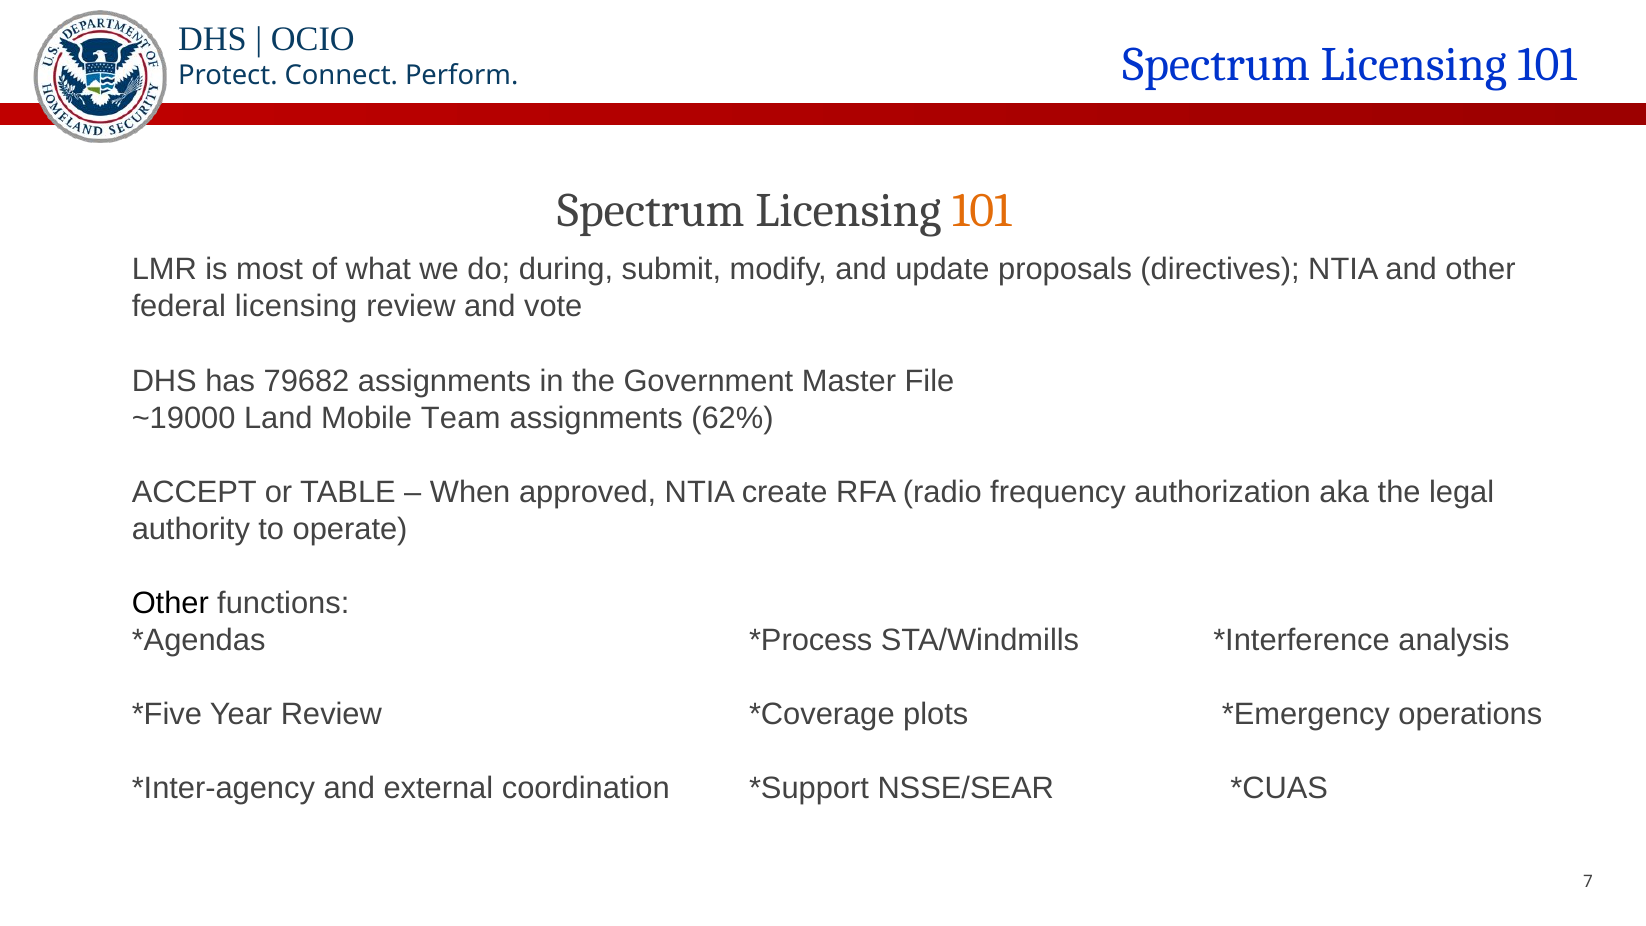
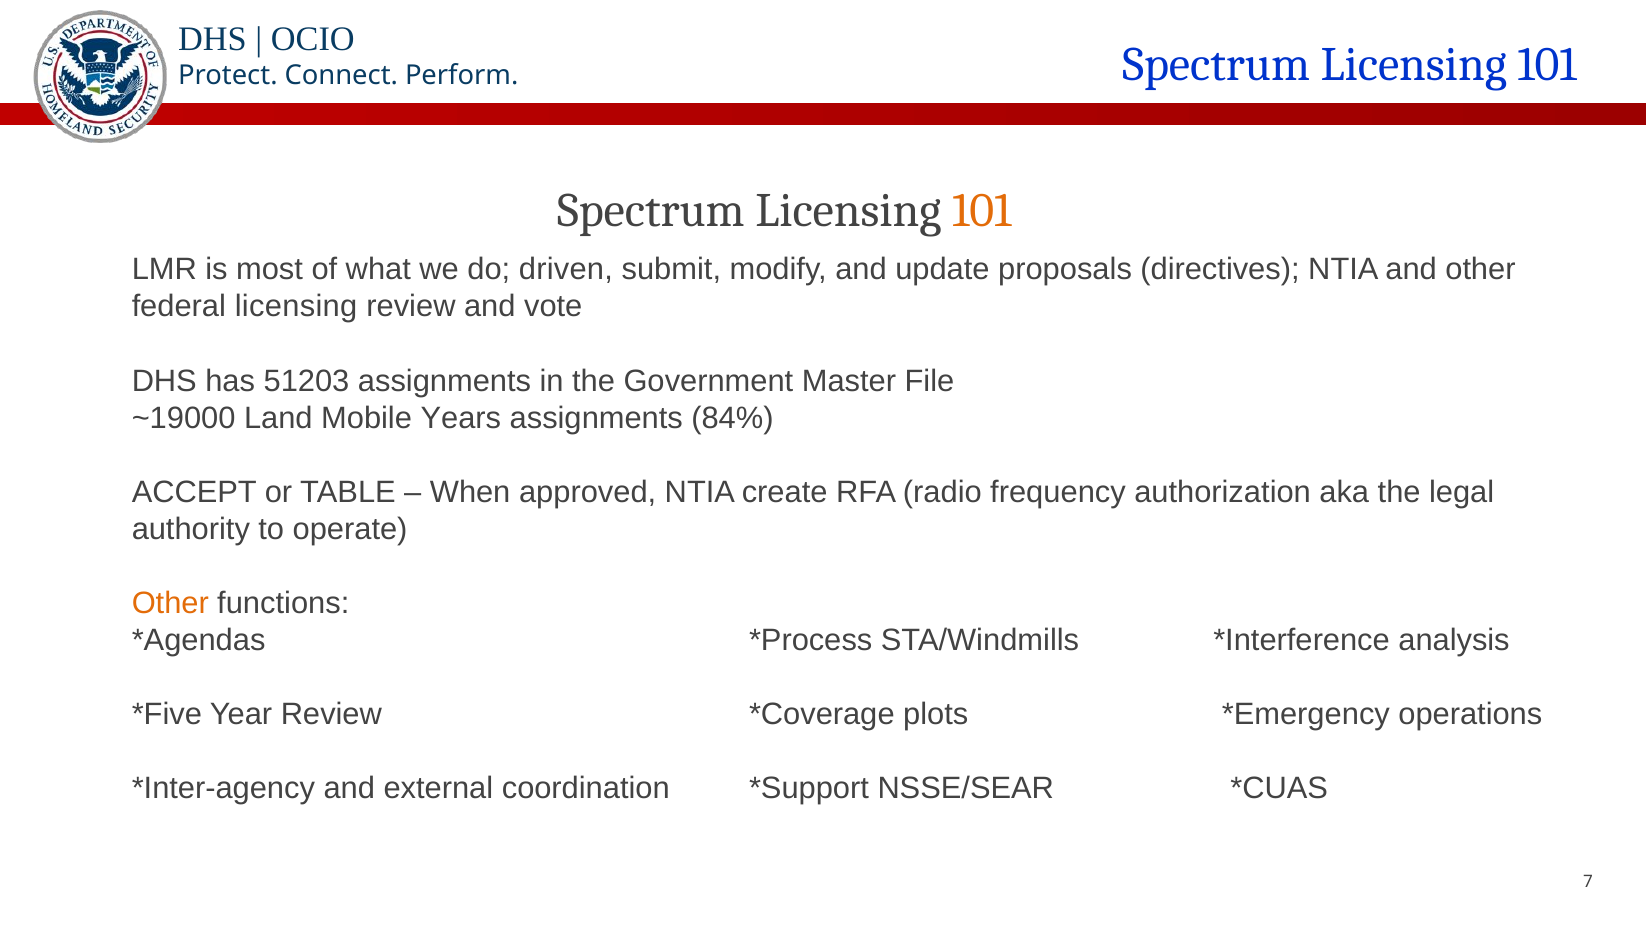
during: during -> driven
79682: 79682 -> 51203
Team: Team -> Years
62%: 62% -> 84%
Other at (170, 603) colour: black -> orange
